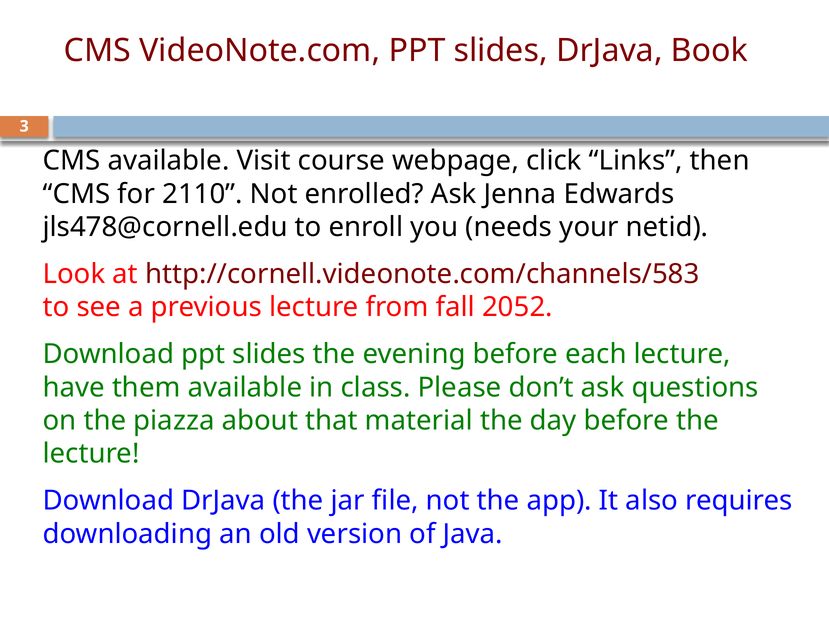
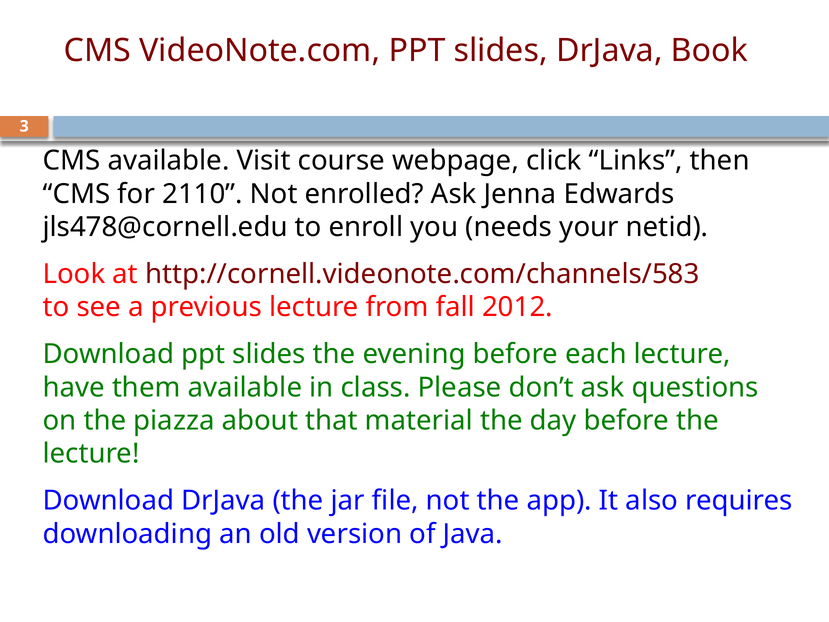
2052: 2052 -> 2012
